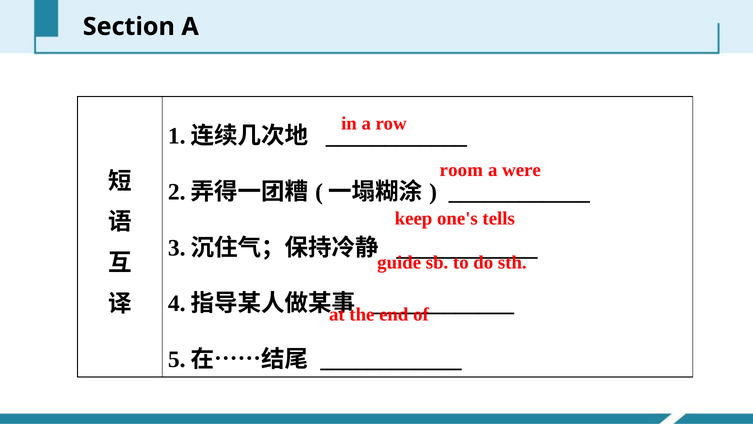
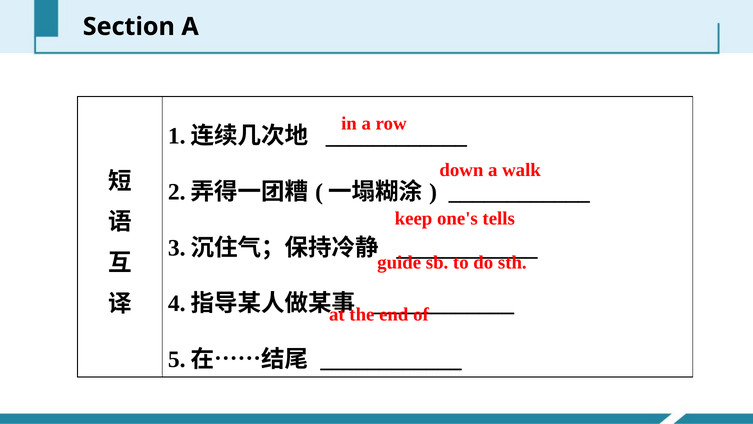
room: room -> down
were: were -> walk
